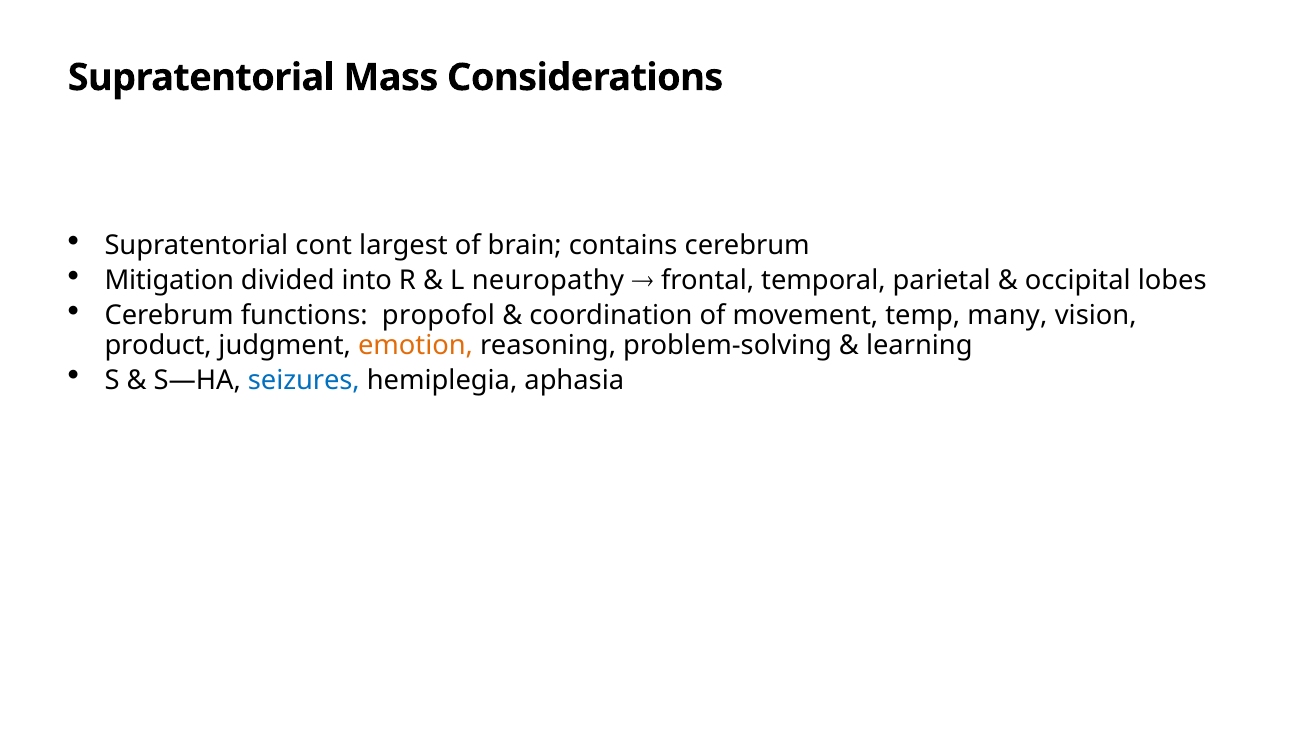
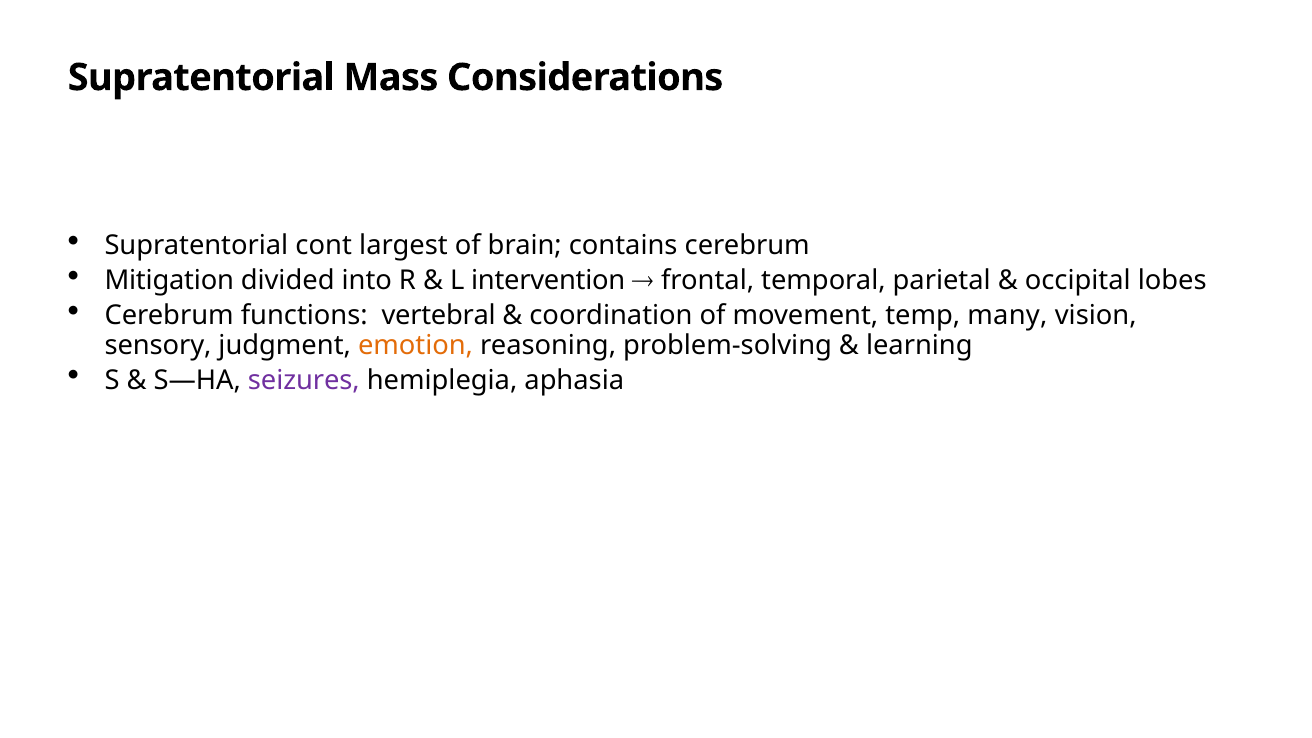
neuropathy: neuropathy -> intervention
propofol: propofol -> vertebral
product: product -> sensory
seizures colour: blue -> purple
